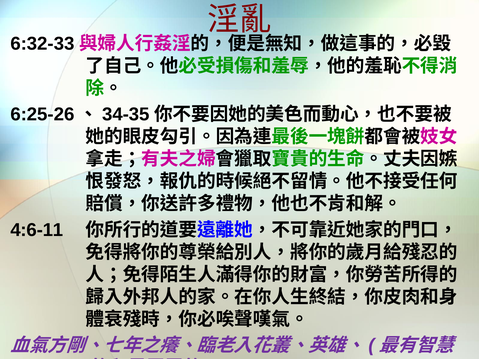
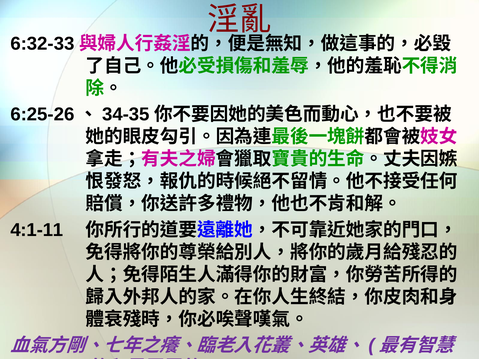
4:6-11: 4:6-11 -> 4:1-11
